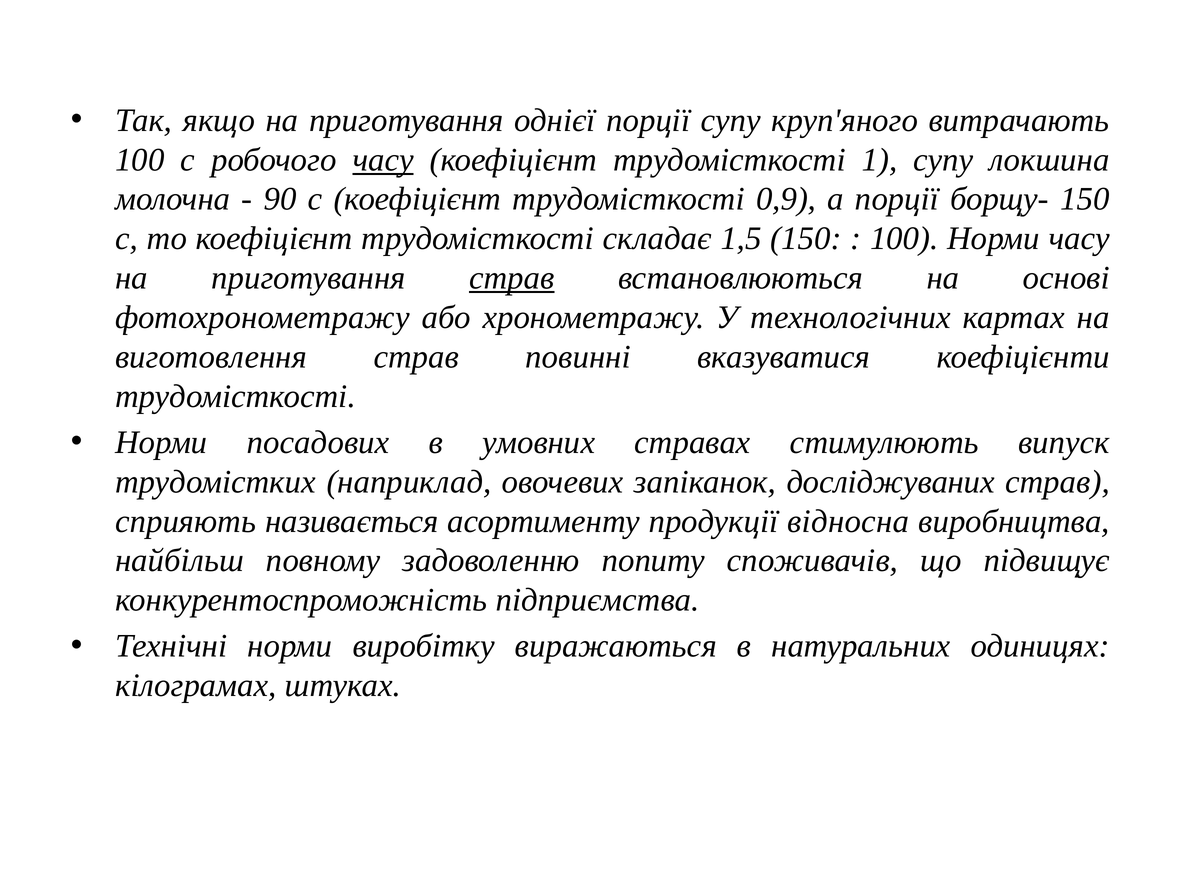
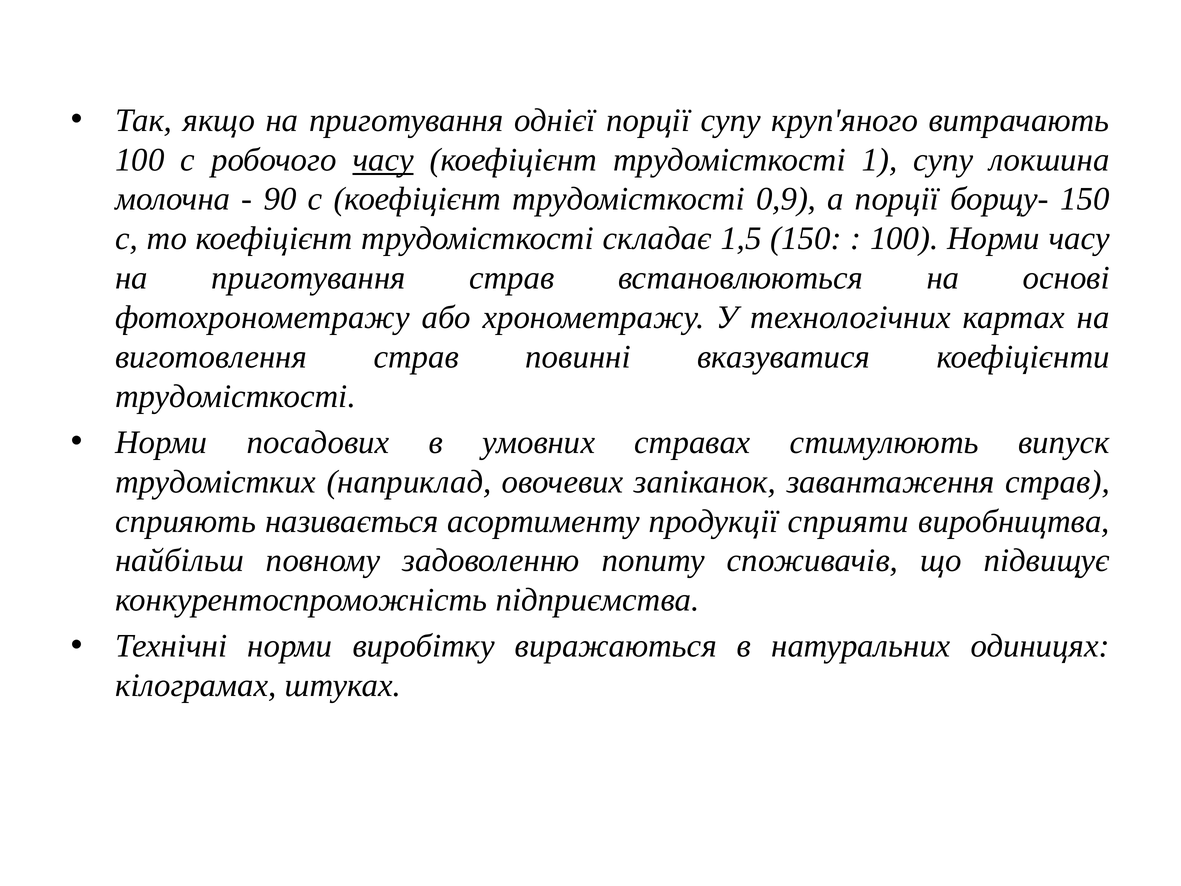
страв at (512, 278) underline: present -> none
досліджуваних: досліджуваних -> завантаження
відносна: відносна -> сприяти
